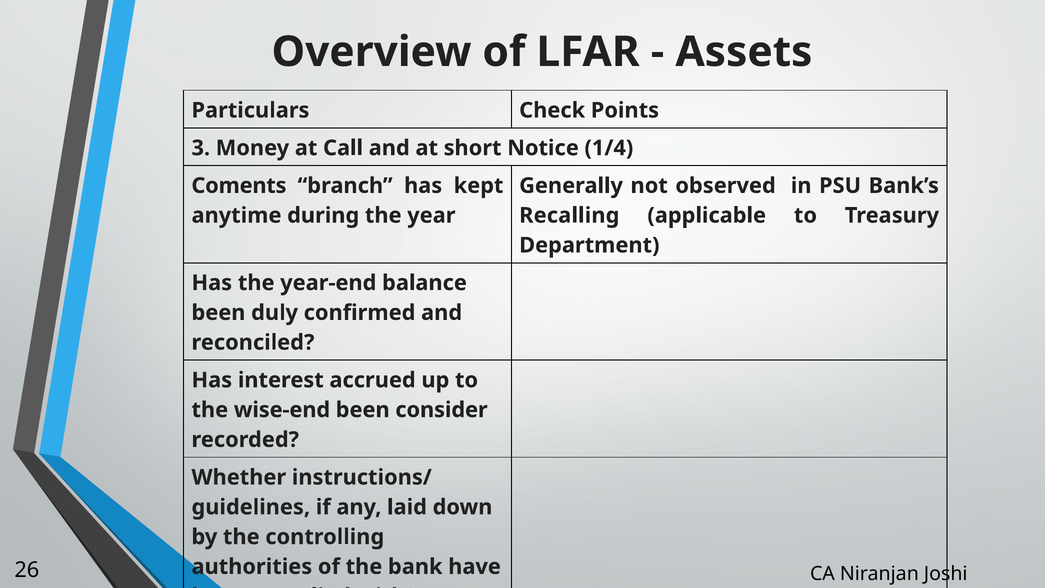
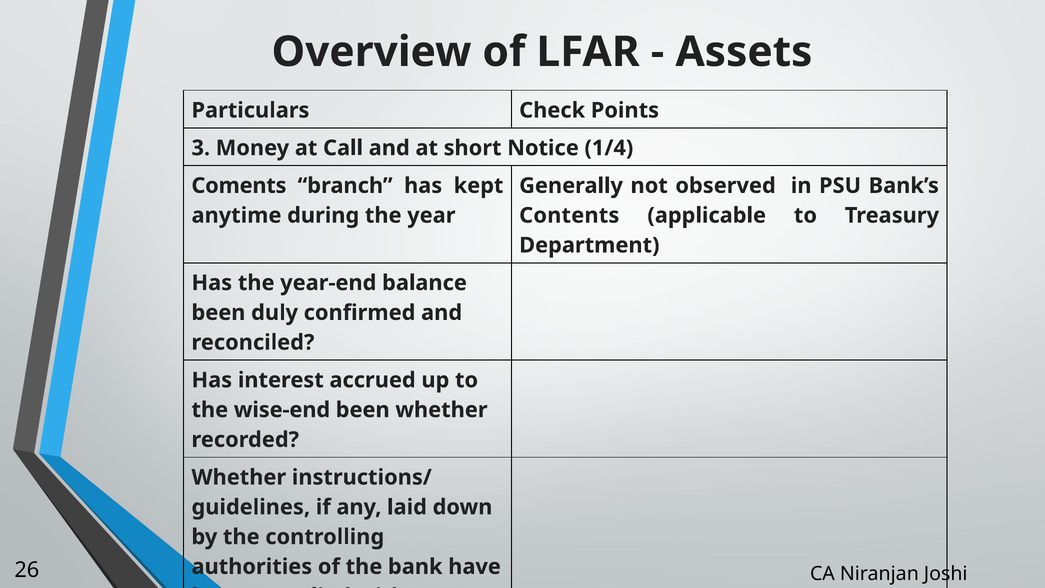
Recalling: Recalling -> Contents
been consider: consider -> whether
